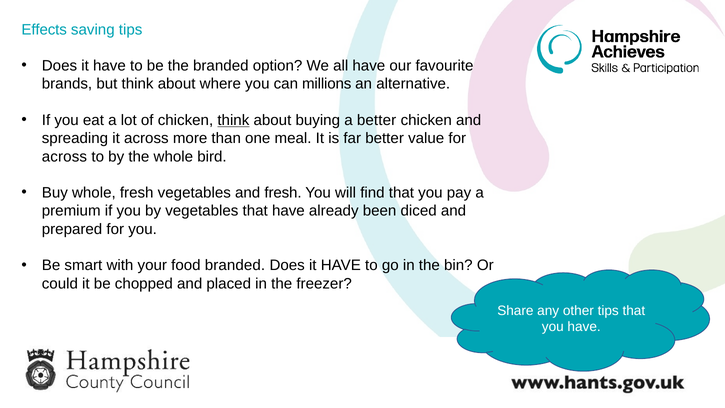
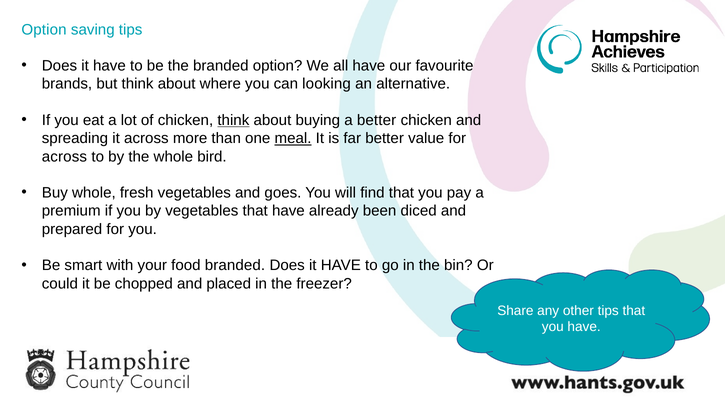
Effects at (44, 30): Effects -> Option
millions: millions -> looking
meal underline: none -> present
and fresh: fresh -> goes
